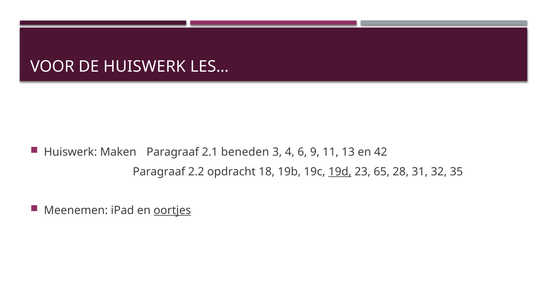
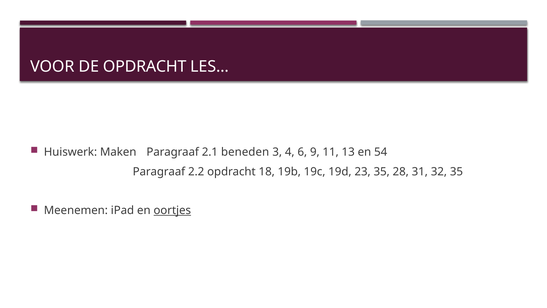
DE HUISWERK: HUISWERK -> OPDRACHT
42: 42 -> 54
19d underline: present -> none
23 65: 65 -> 35
